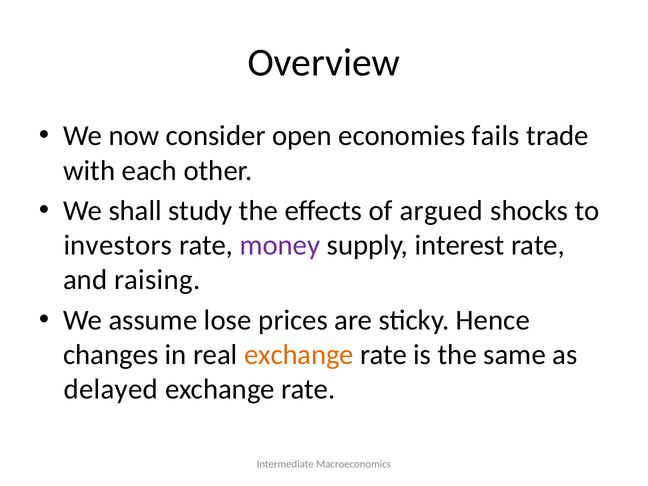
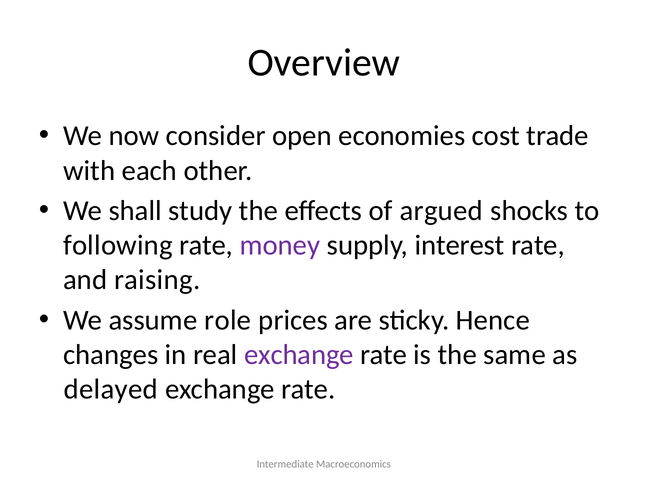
fails: fails -> cost
investors: investors -> following
lose: lose -> role
exchange at (299, 355) colour: orange -> purple
